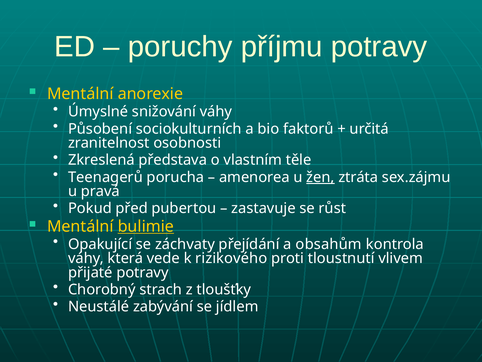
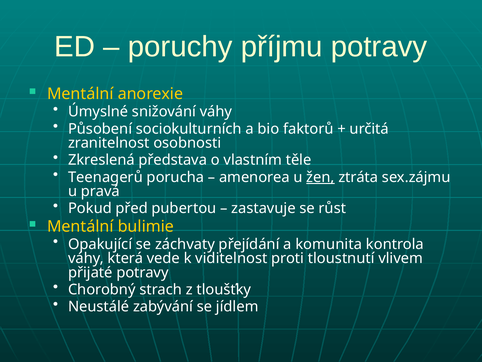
bulimie underline: present -> none
obsahům: obsahům -> komunita
rizikového: rizikového -> viditelnost
